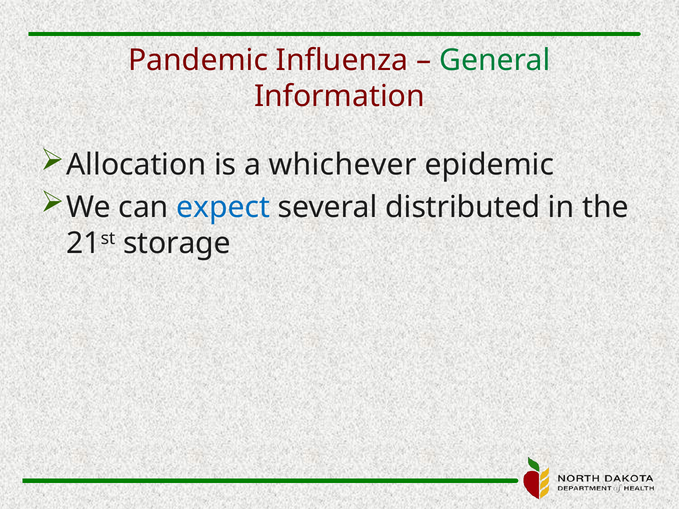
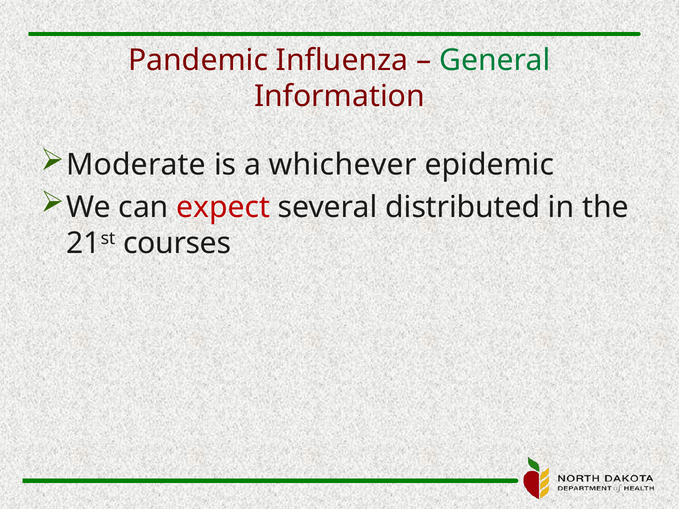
Allocation: Allocation -> Moderate
expect colour: blue -> red
storage: storage -> courses
